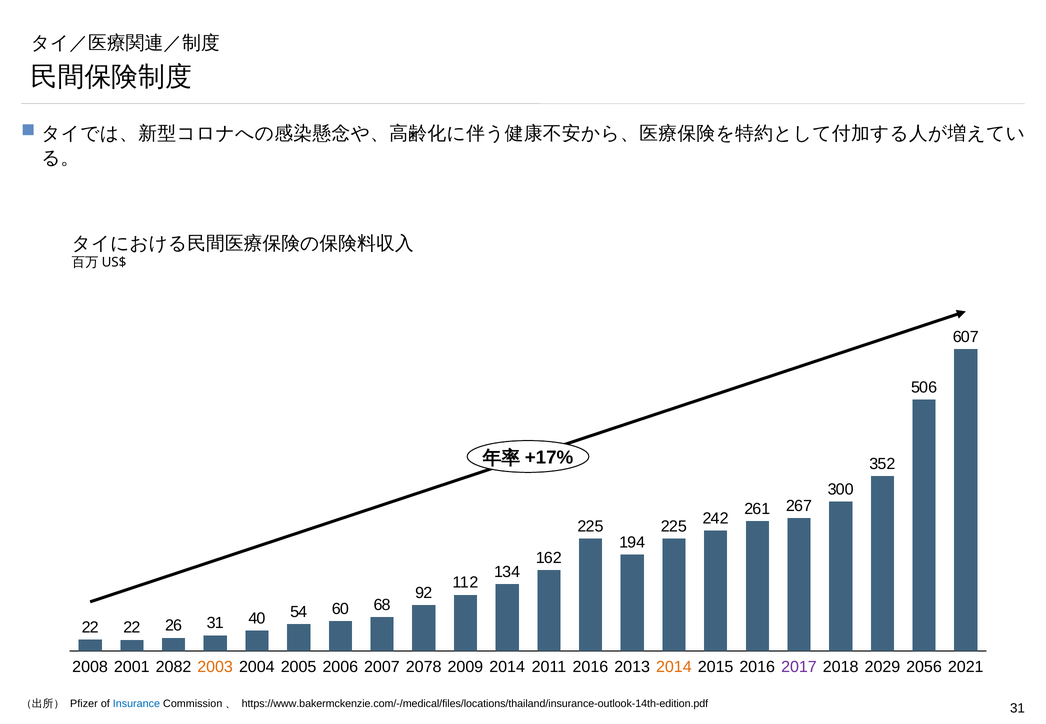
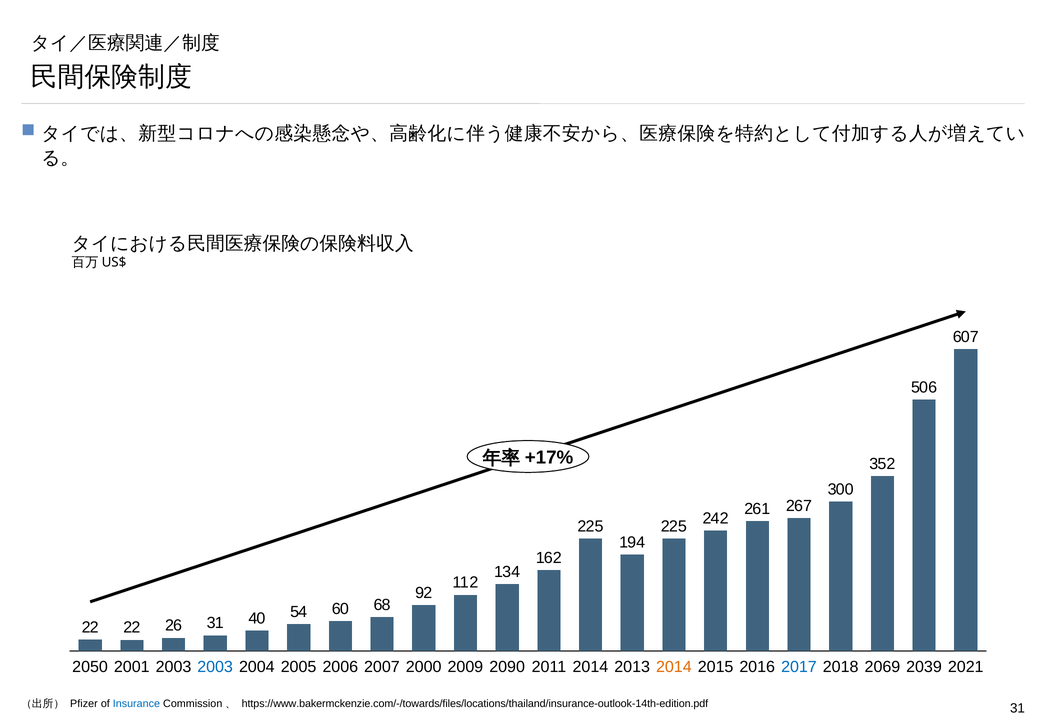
2008: 2008 -> 2050
2001 2082: 2082 -> 2003
2003 at (215, 667) colour: orange -> blue
2078: 2078 -> 2000
2009 2014: 2014 -> 2090
2007 2016: 2016 -> 2014
2017 colour: purple -> blue
2029: 2029 -> 2069
2056: 2056 -> 2039
https://www.bakermckenzie.com/-/medical/files/locations/thailand/insurance-outlook-14th-edition.pdf: https://www.bakermckenzie.com/-/medical/files/locations/thailand/insurance-outlook-14th-edition.pdf -> https://www.bakermckenzie.com/-/towards/files/locations/thailand/insurance-outlook-14th-edition.pdf
